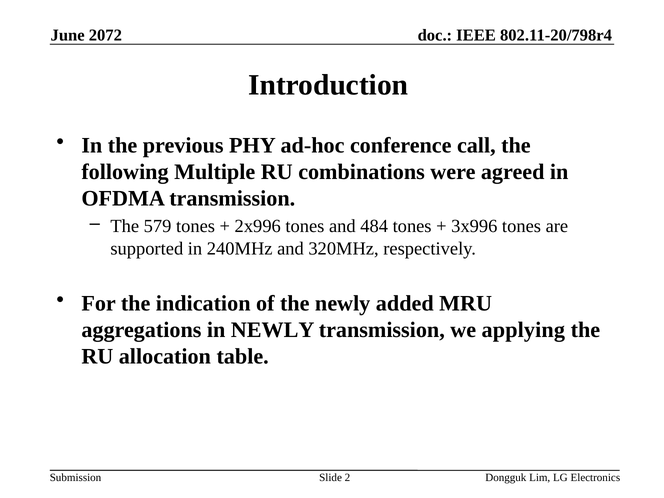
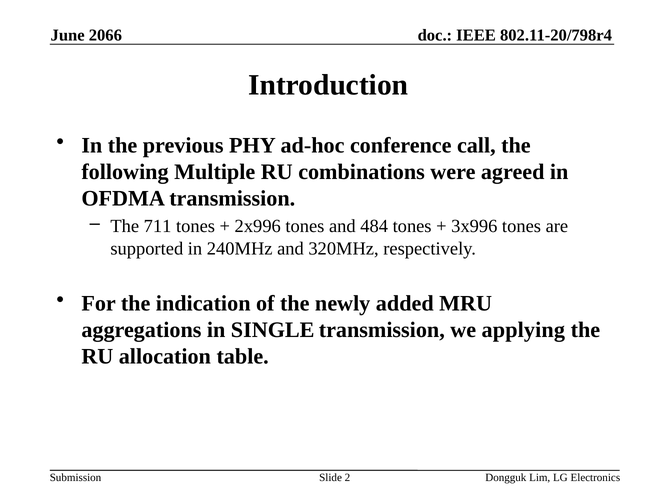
2072: 2072 -> 2066
579: 579 -> 711
in NEWLY: NEWLY -> SINGLE
